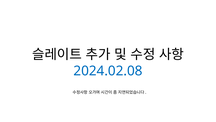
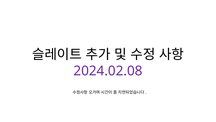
2024.02.08 colour: blue -> purple
